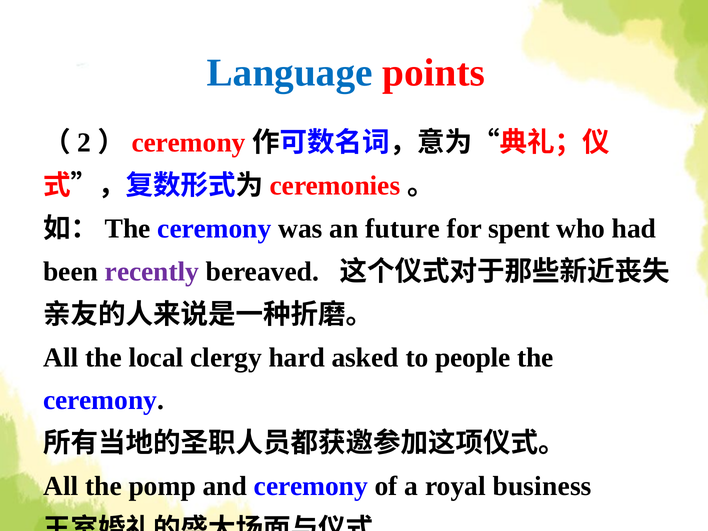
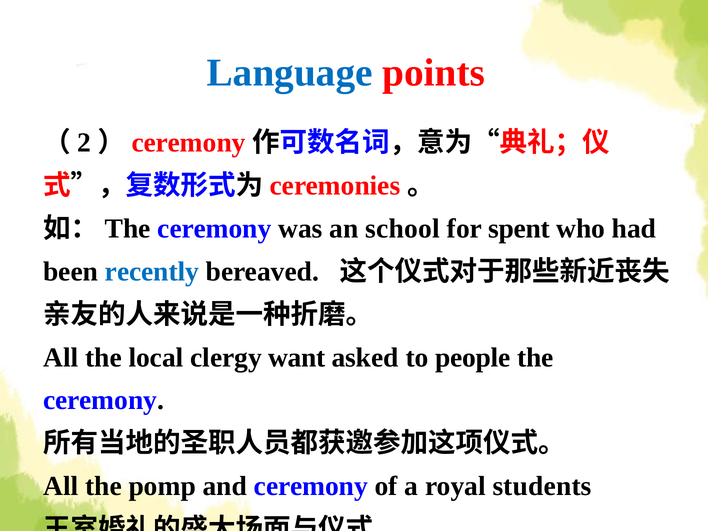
future: future -> school
recently colour: purple -> blue
hard: hard -> want
business: business -> students
